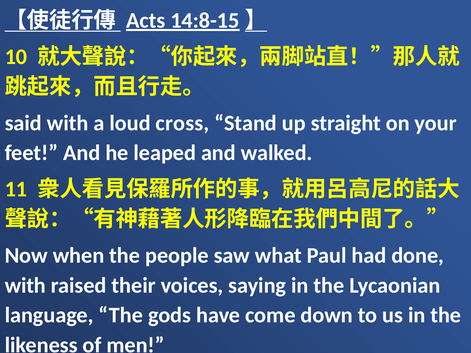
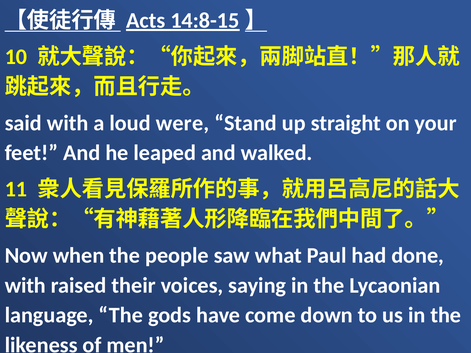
cross: cross -> were
